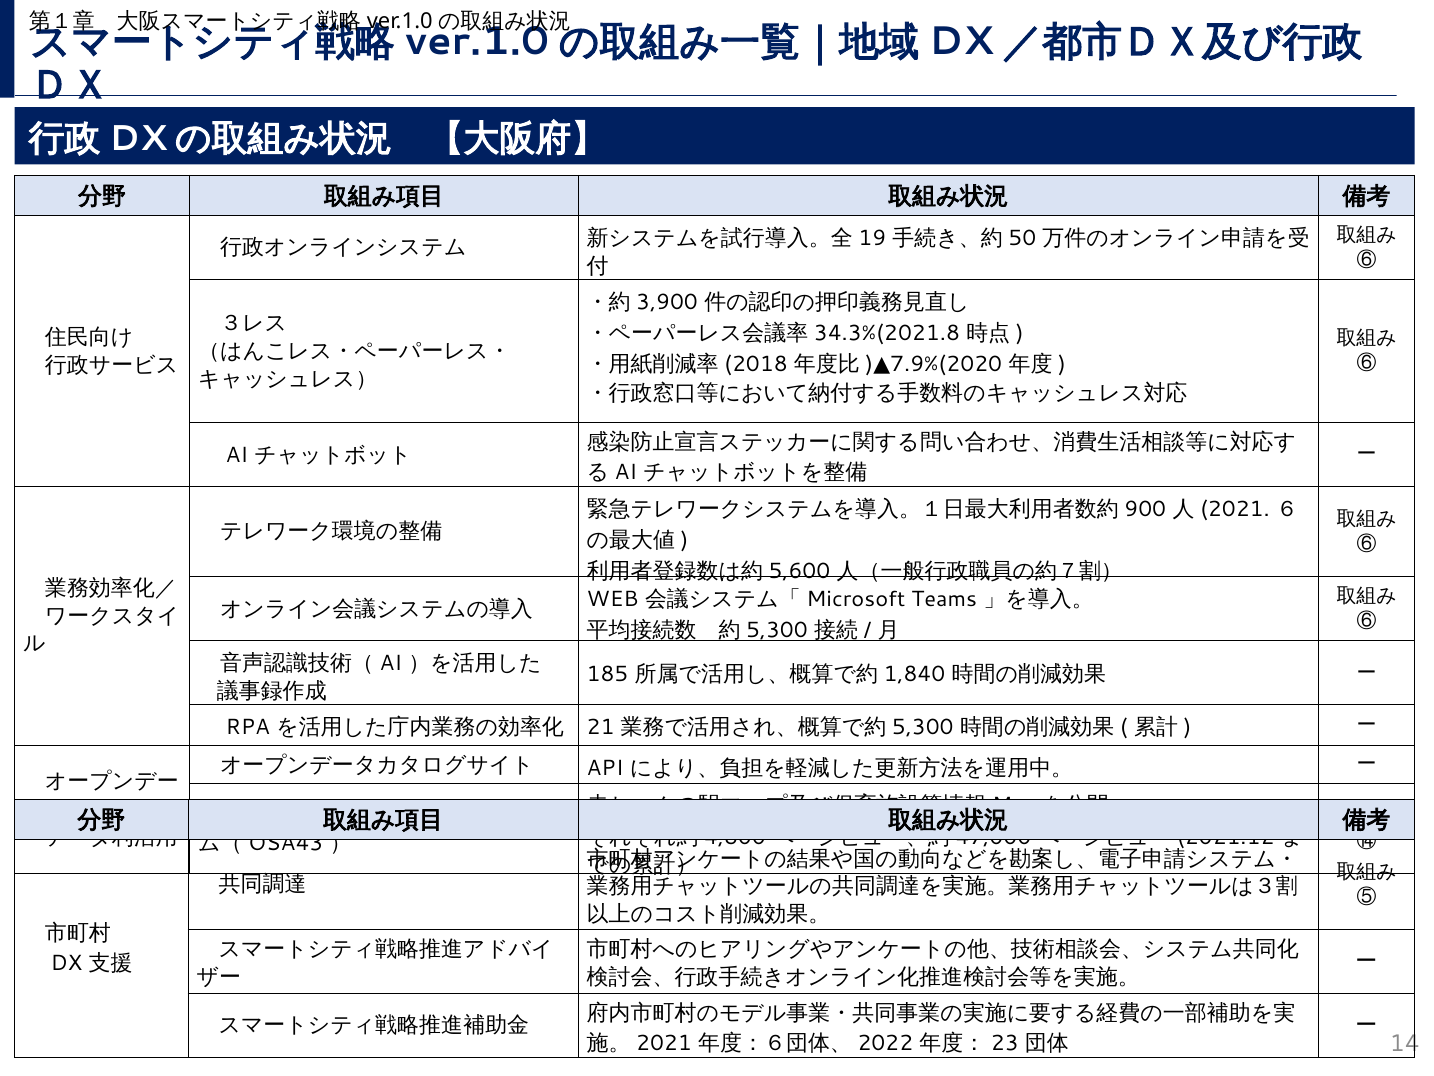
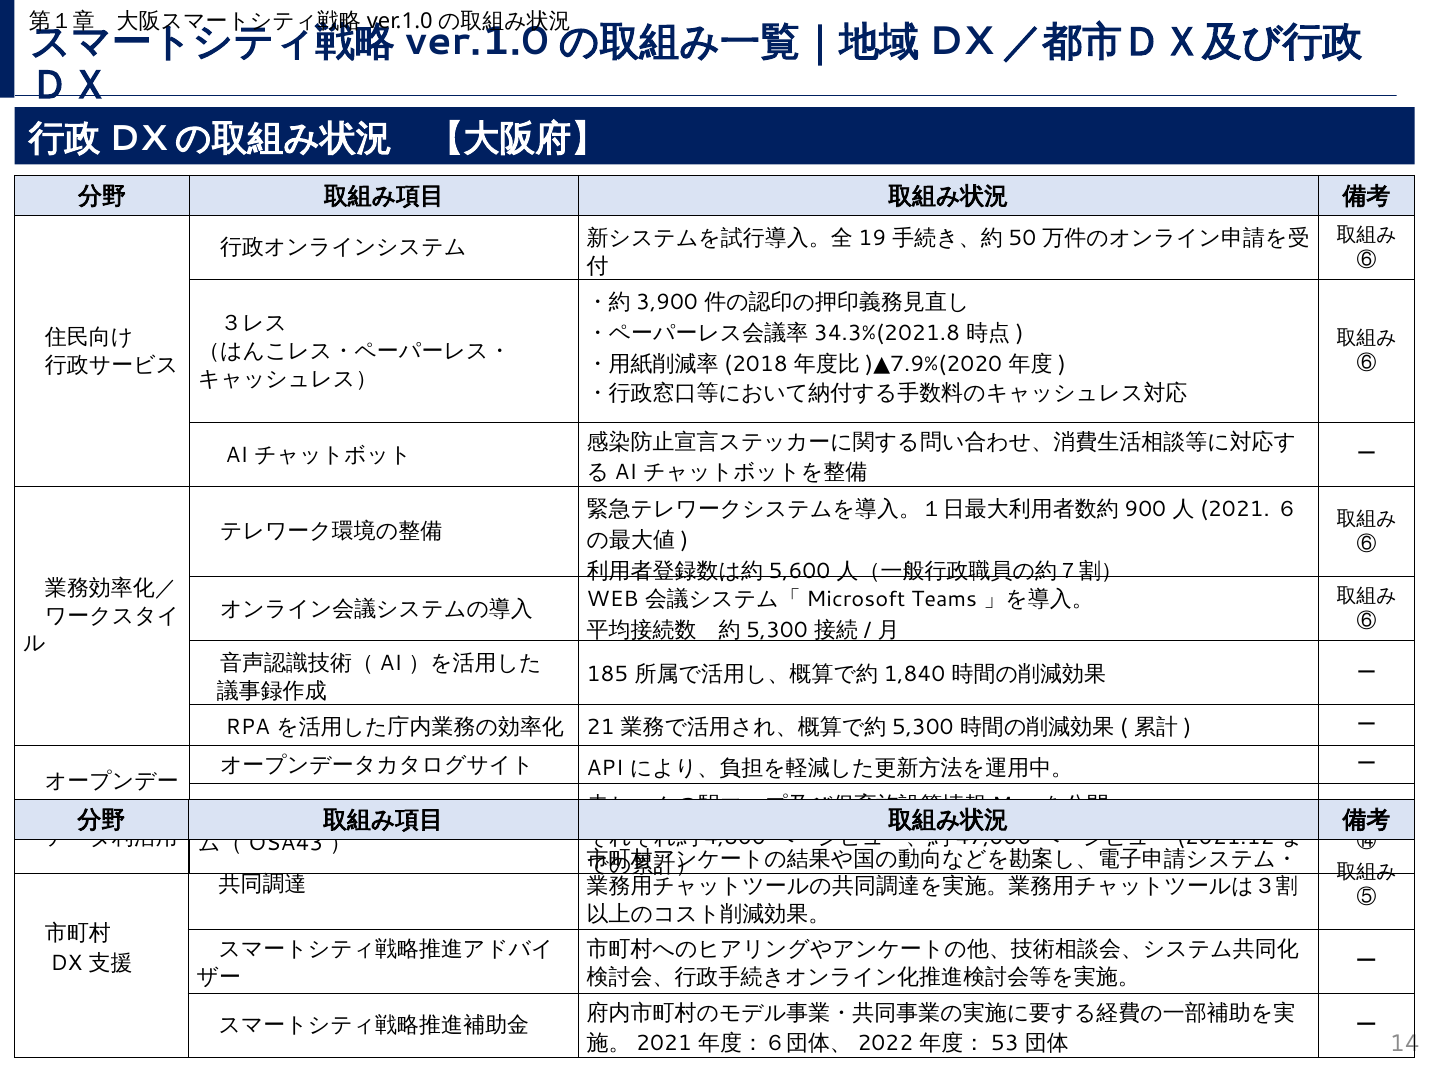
23: 23 -> 53
